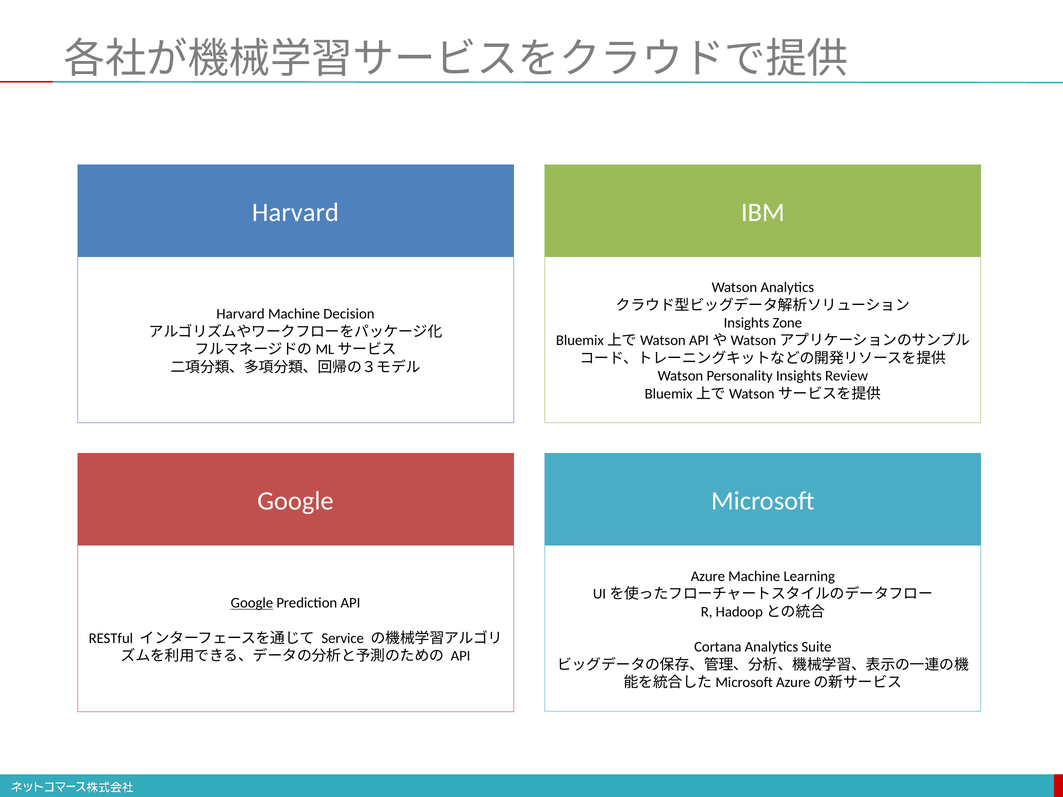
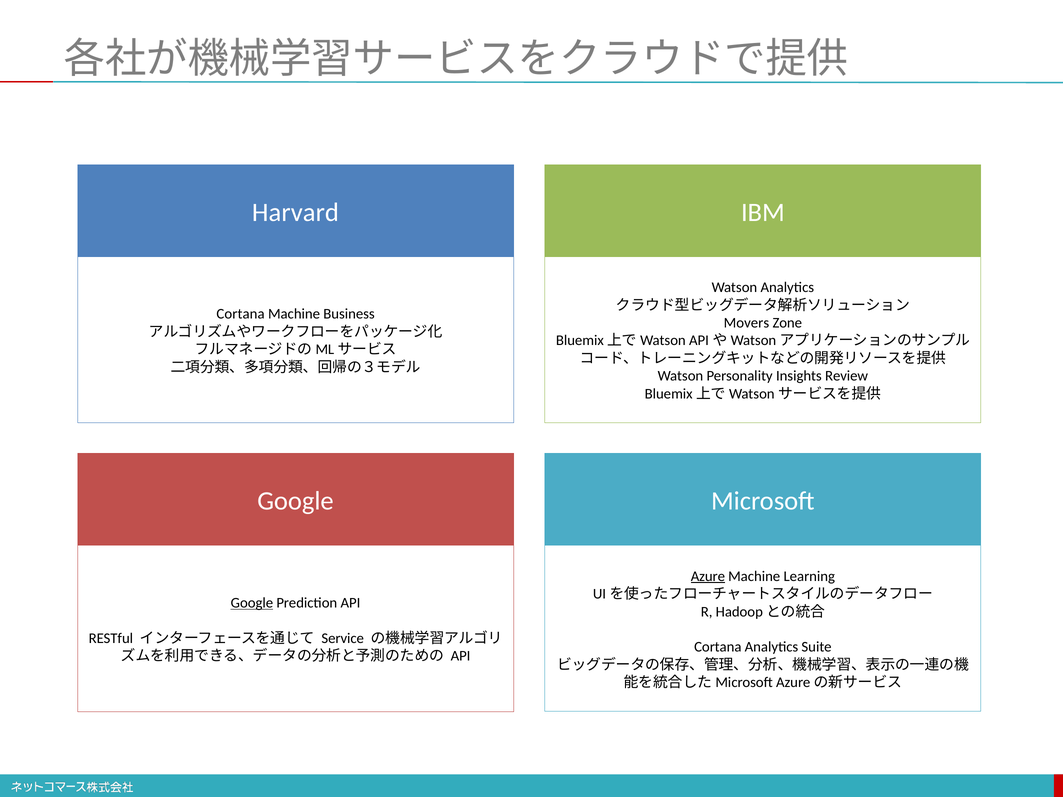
Harvard at (241, 314): Harvard -> Cortana
Decision: Decision -> Business
Insights at (747, 323): Insights -> Movers
Azure underline: none -> present
